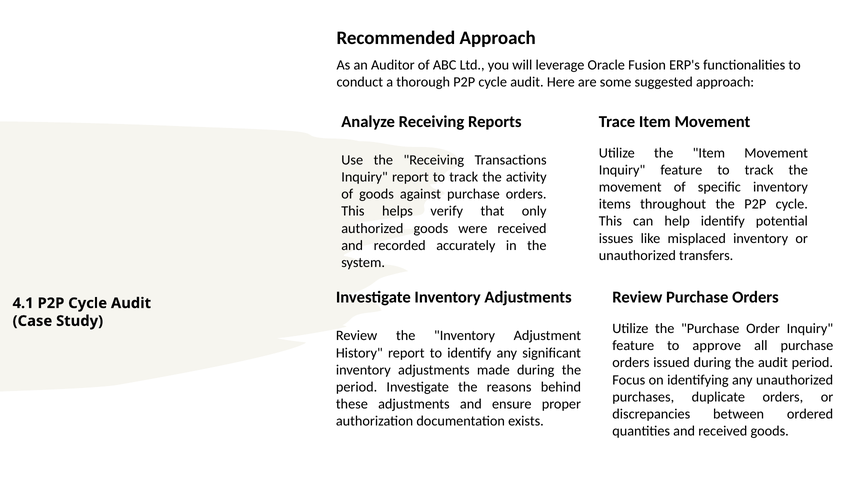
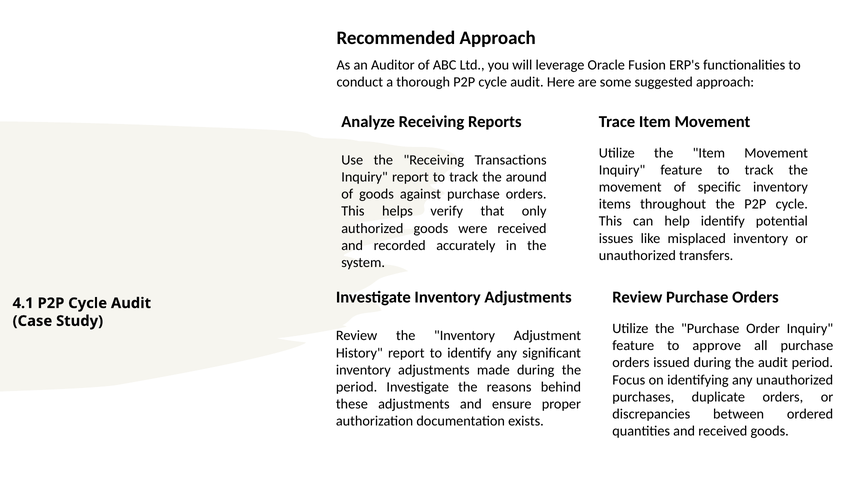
activity: activity -> around
